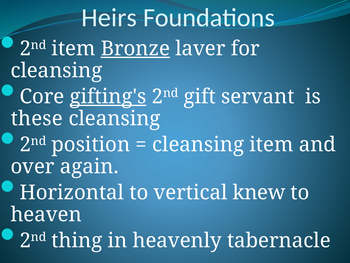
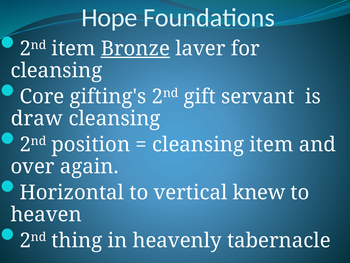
Heirs: Heirs -> Hope
gifting's underline: present -> none
these: these -> draw
